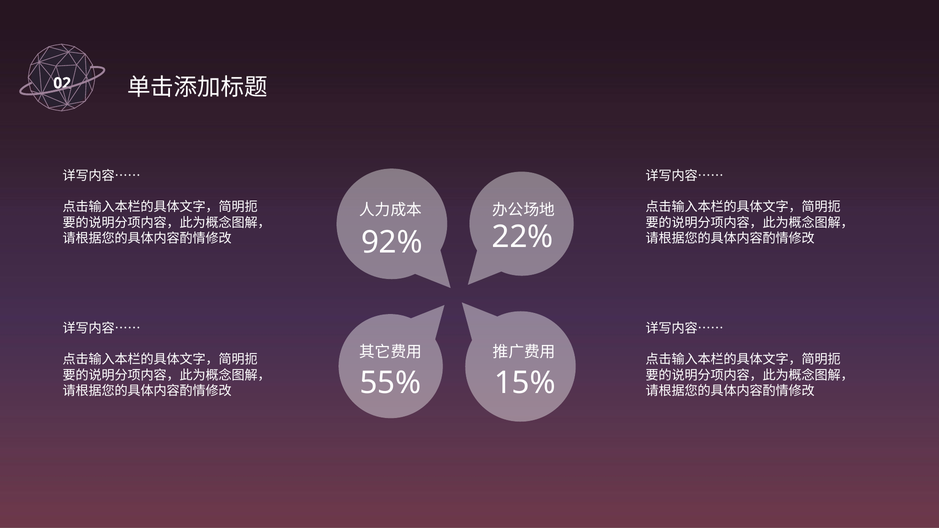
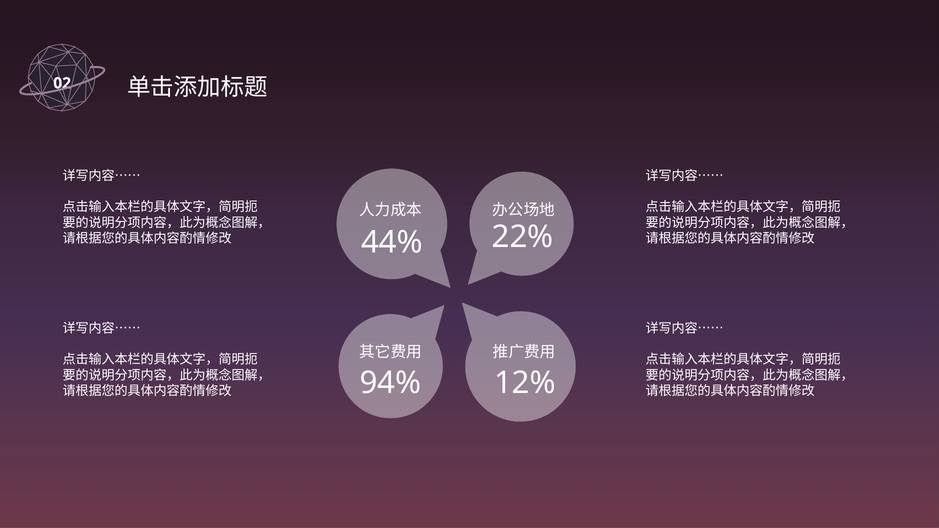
92%: 92% -> 44%
55%: 55% -> 94%
15%: 15% -> 12%
